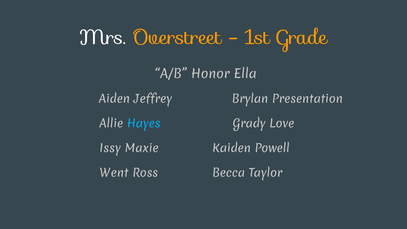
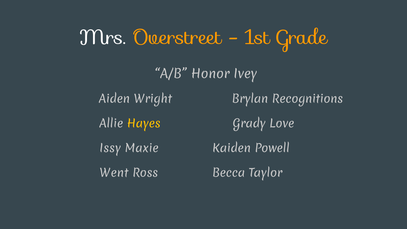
Ella: Ella -> Ivey
Jeffrey: Jeffrey -> Wright
Presentation: Presentation -> Recognitions
Hayes colour: light blue -> yellow
